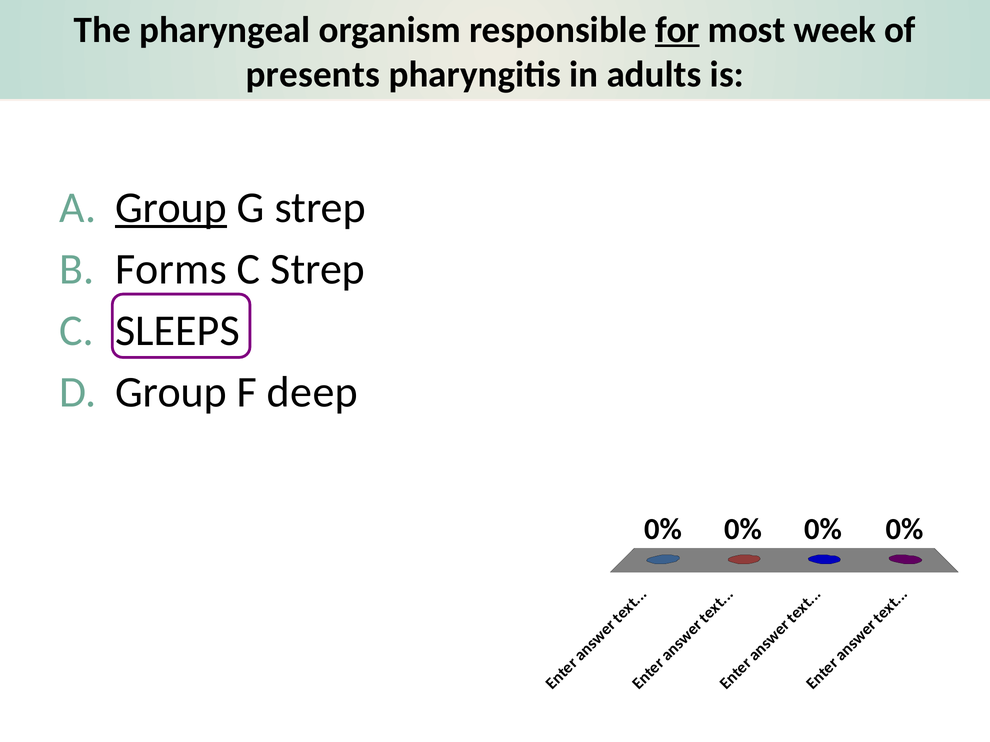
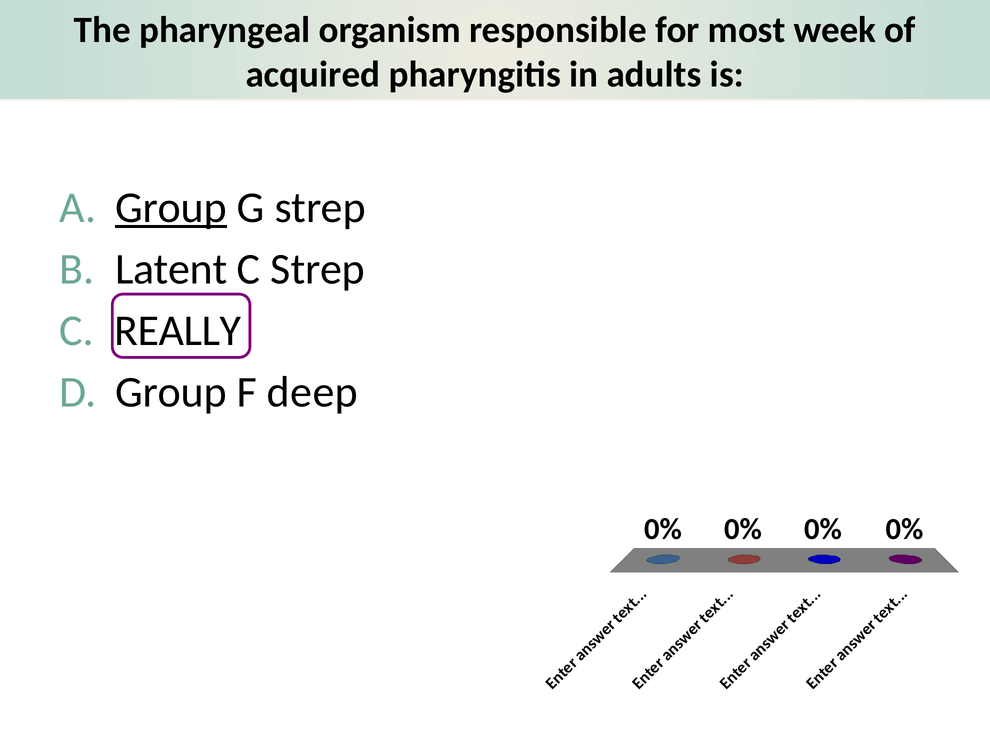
for underline: present -> none
presents: presents -> acquired
Forms: Forms -> Latent
SLEEPS: SLEEPS -> REALLY
